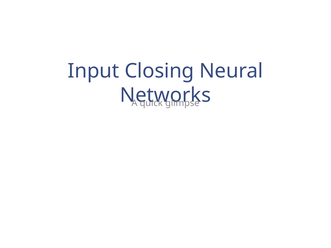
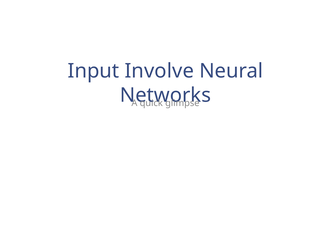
Closing: Closing -> Involve
